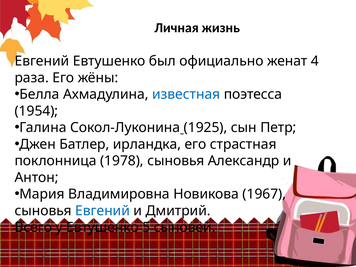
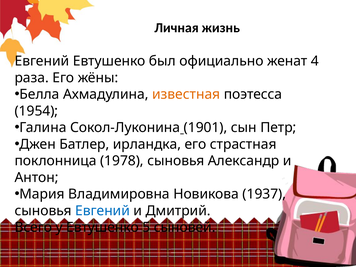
известная colour: blue -> orange
1925: 1925 -> 1901
1967: 1967 -> 1937
